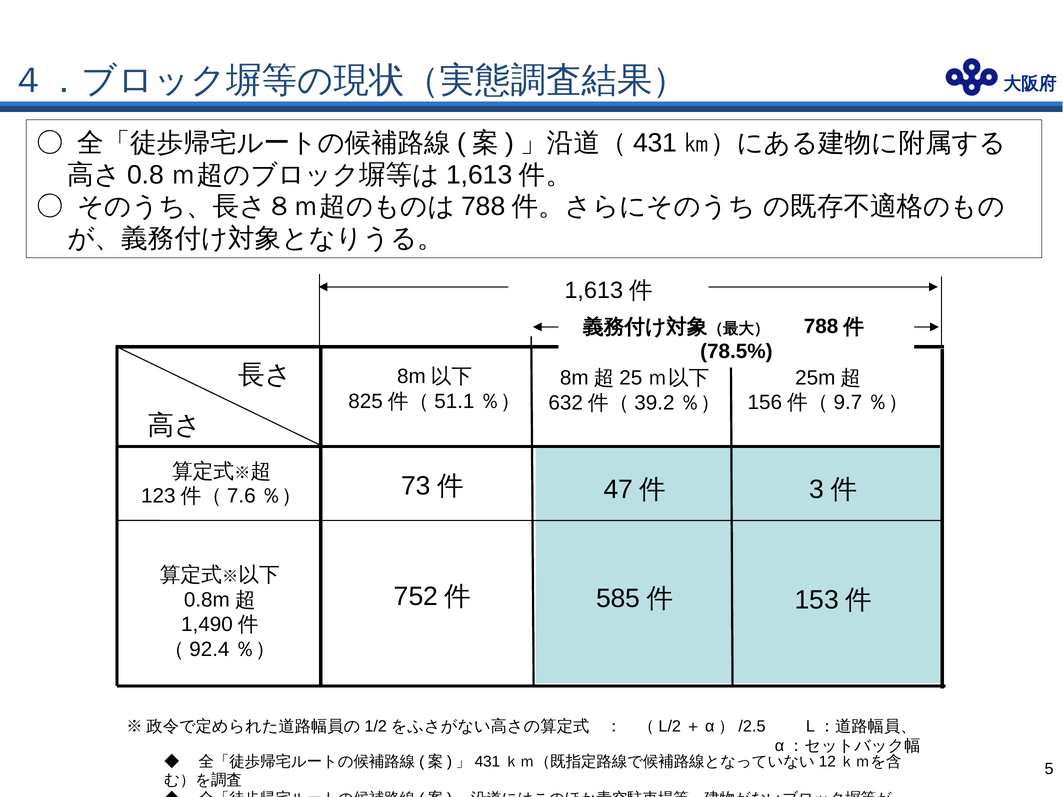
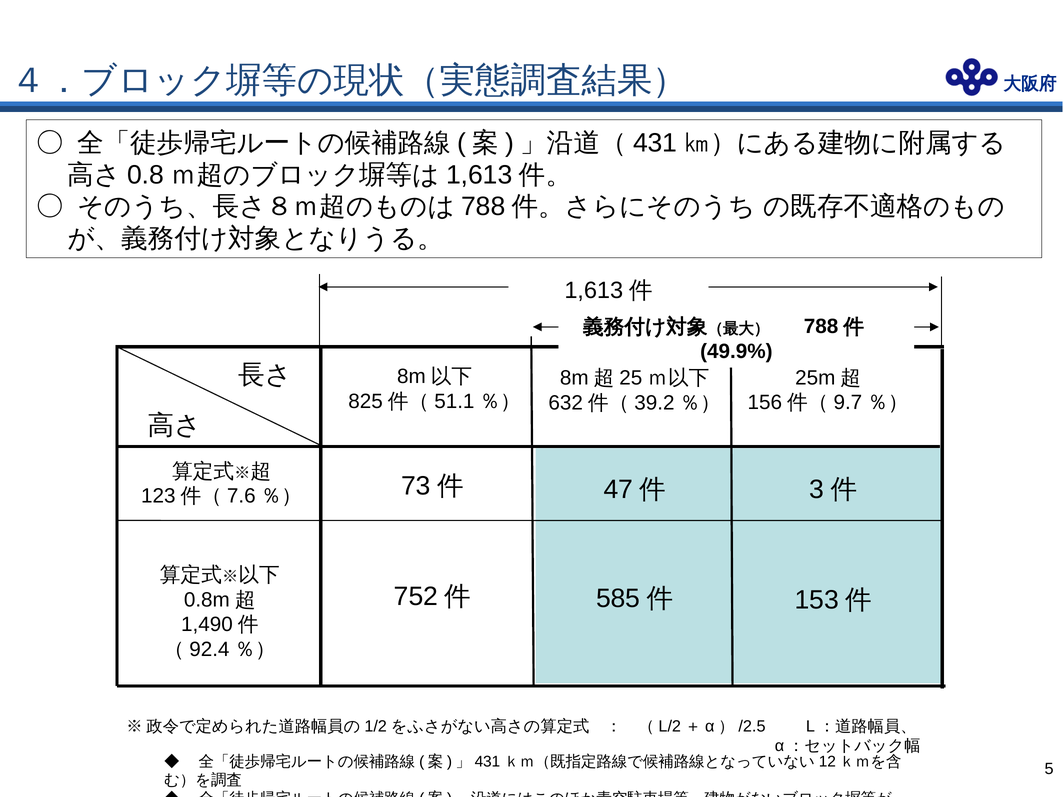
78.5%: 78.5% -> 49.9%
